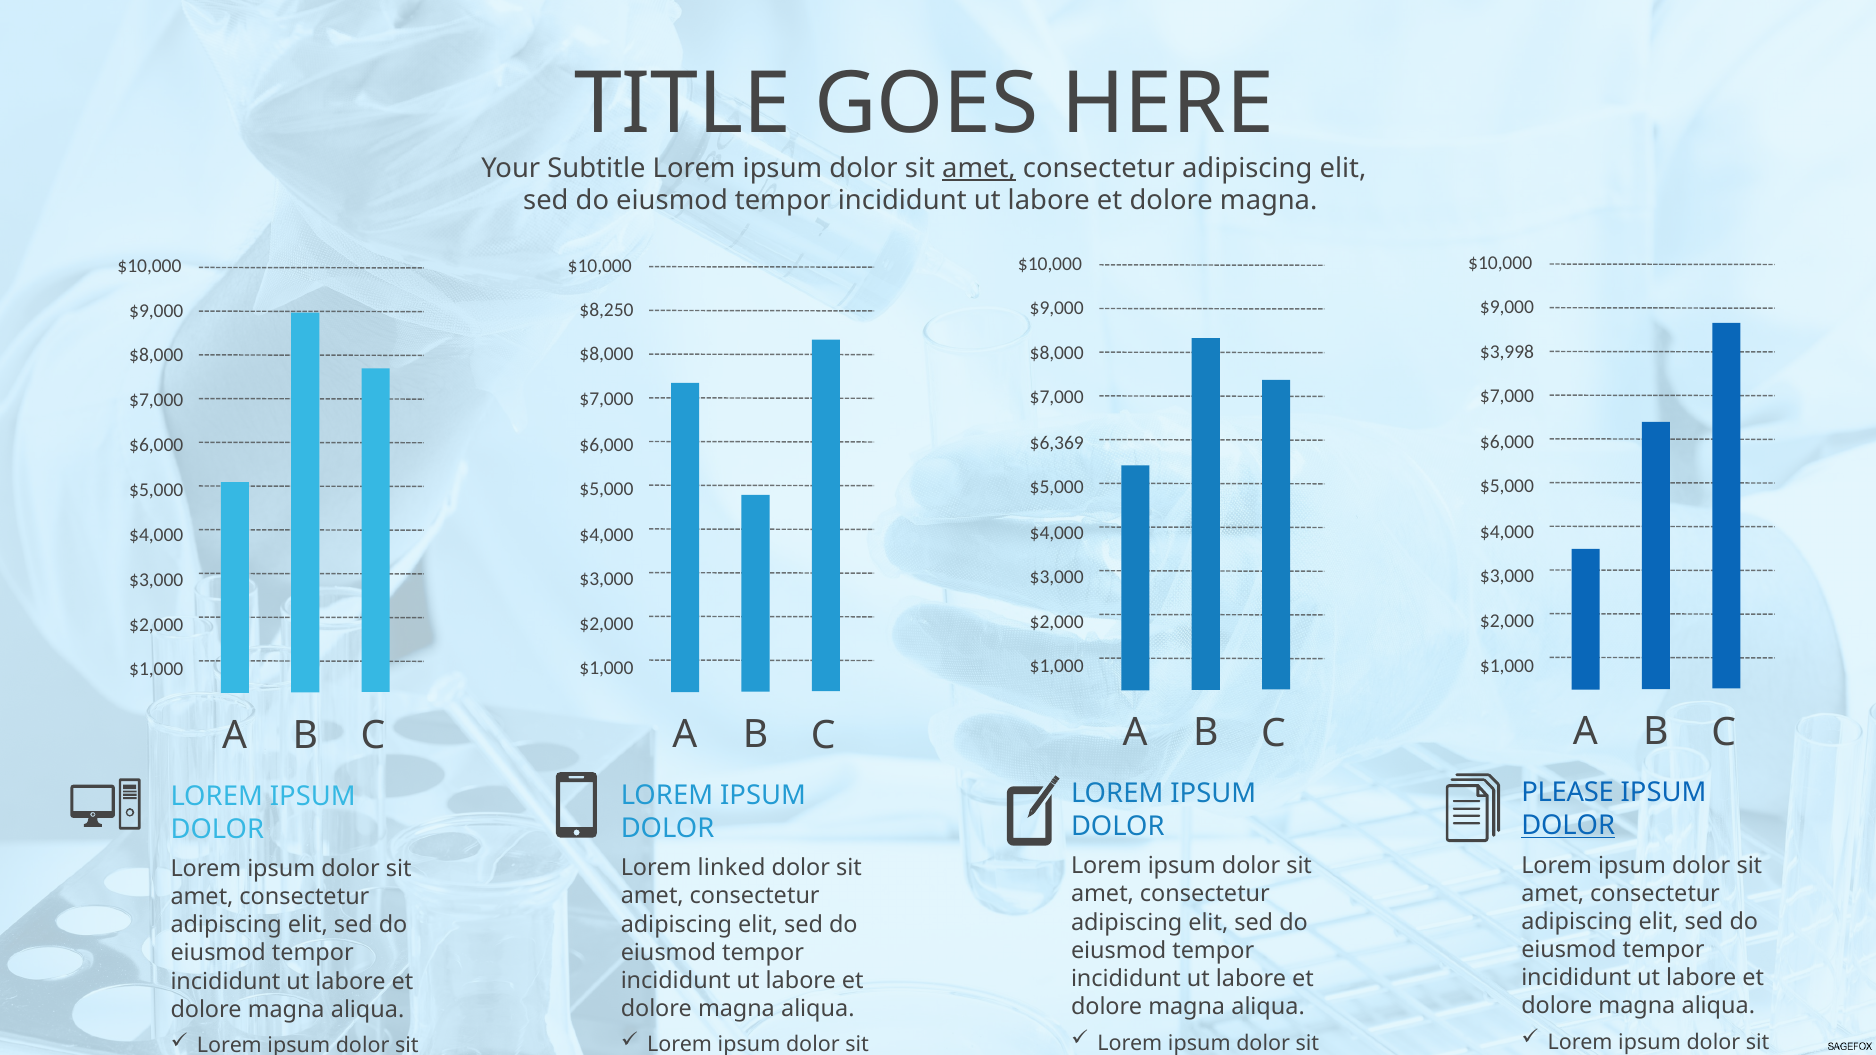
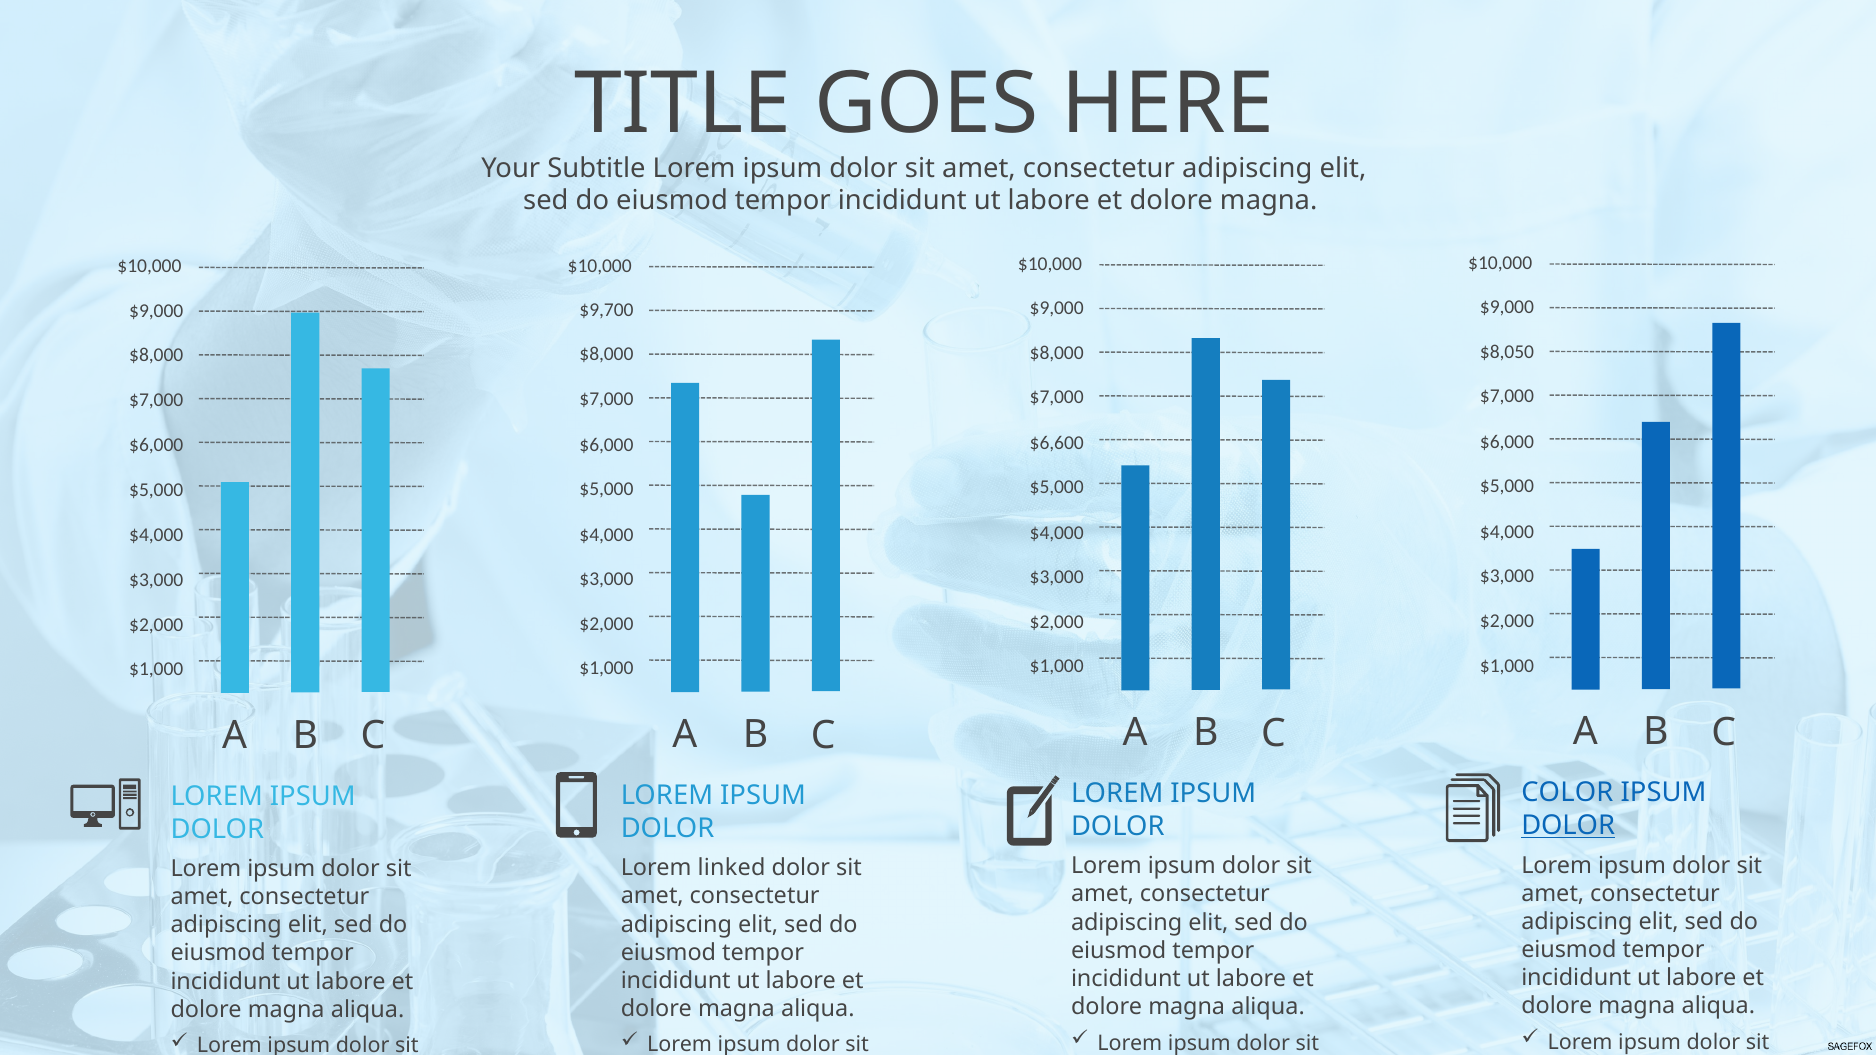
amet at (979, 168) underline: present -> none
$8,250: $8,250 -> $9,700
$3,998: $3,998 -> $8,050
$6,369: $6,369 -> $6,600
PLEASE: PLEASE -> COLOR
